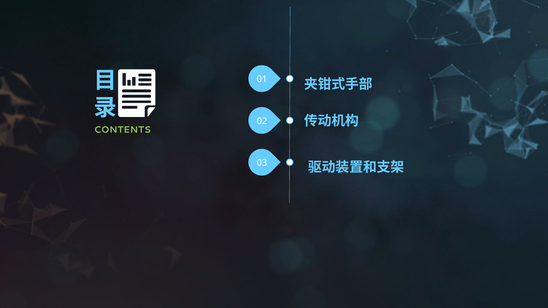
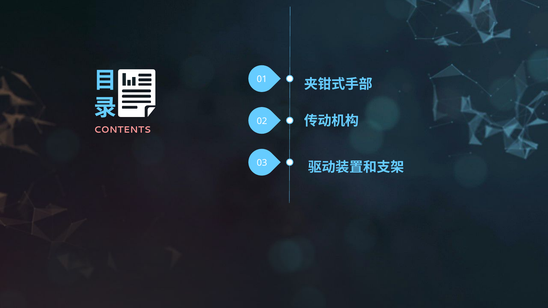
CONTENTS colour: light green -> pink
